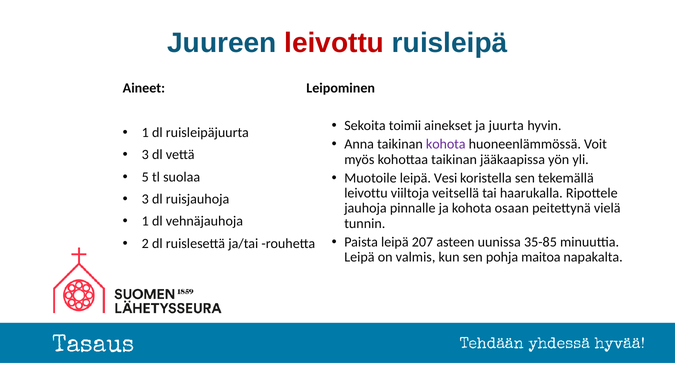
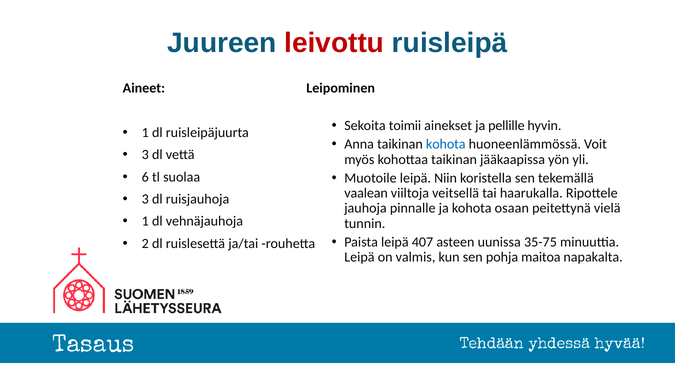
juurta: juurta -> pellille
kohota at (446, 144) colour: purple -> blue
5: 5 -> 6
Vesi: Vesi -> Niin
leivottu at (366, 194): leivottu -> vaalean
207: 207 -> 407
35-85: 35-85 -> 35-75
